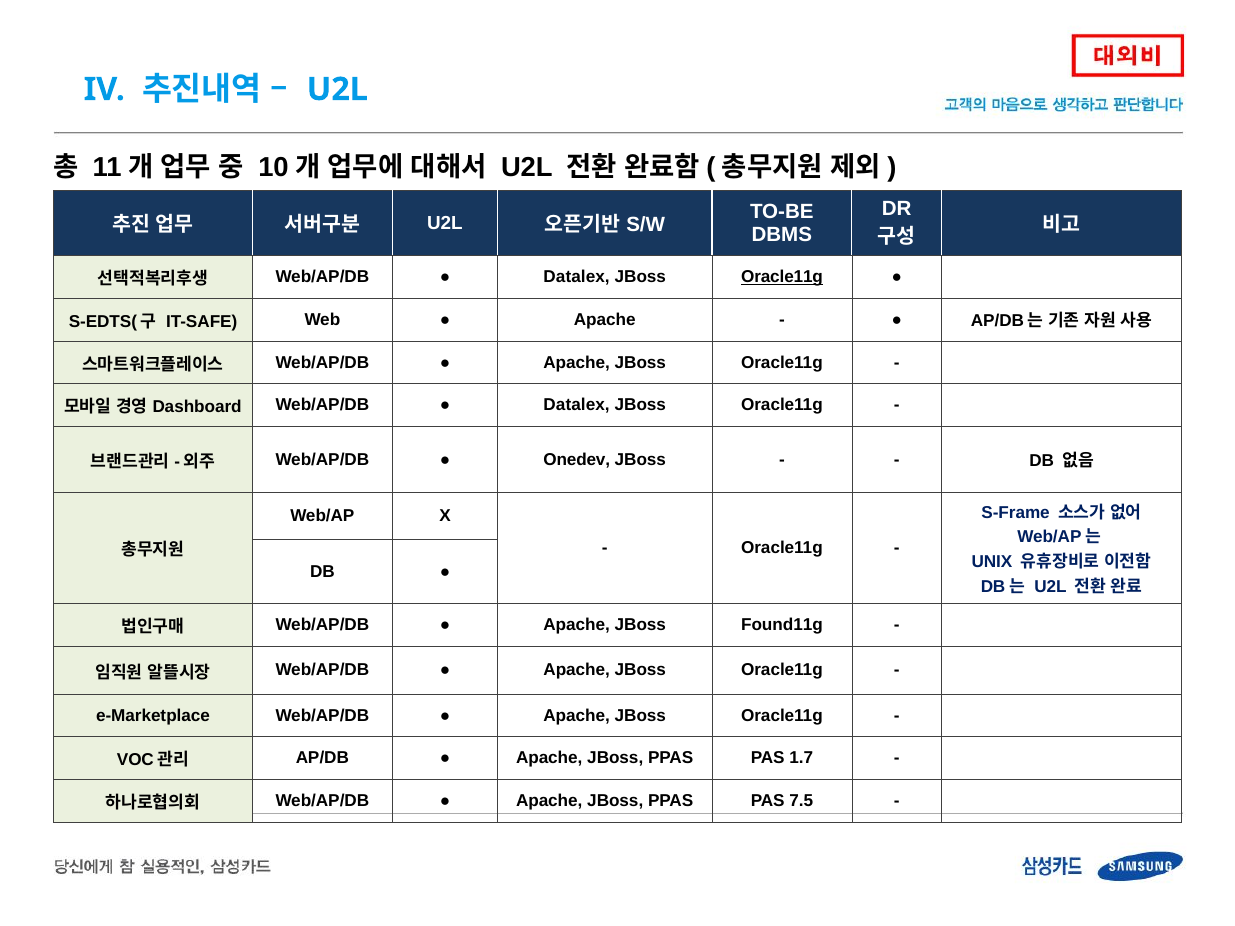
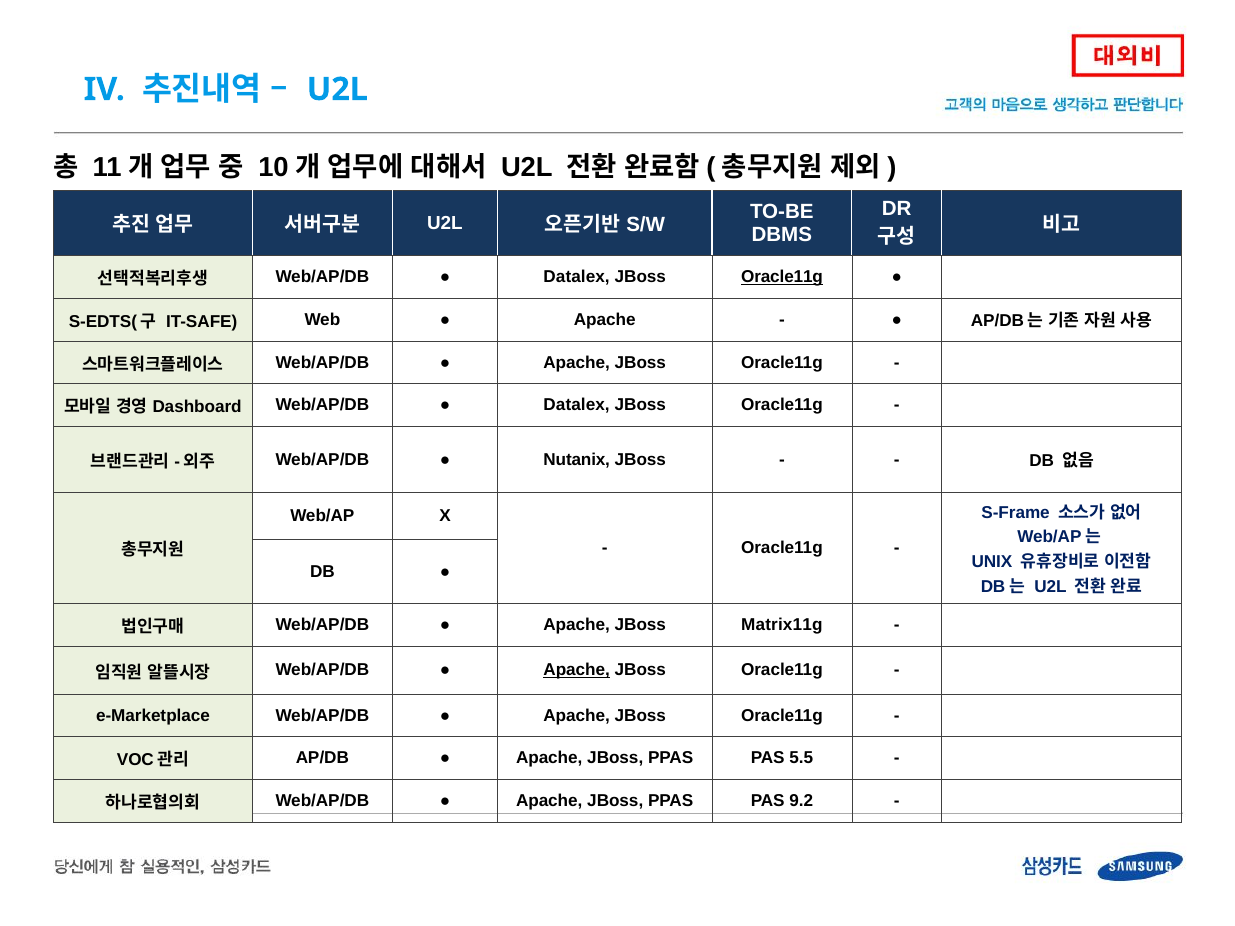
Onedev: Onedev -> Nutanix
Found11g: Found11g -> Matrix11g
Apache at (577, 670) underline: none -> present
1.7: 1.7 -> 5.5
7.5: 7.5 -> 9.2
